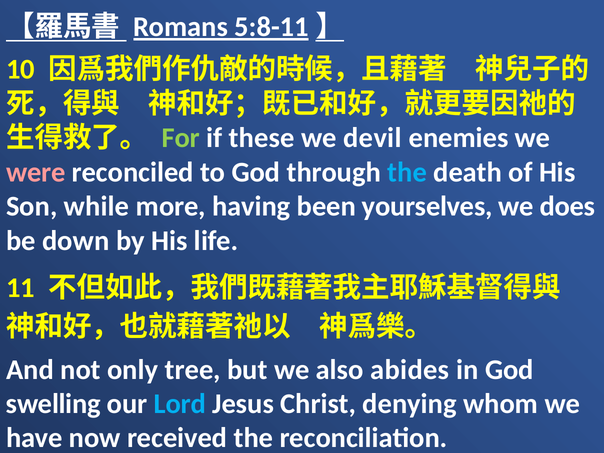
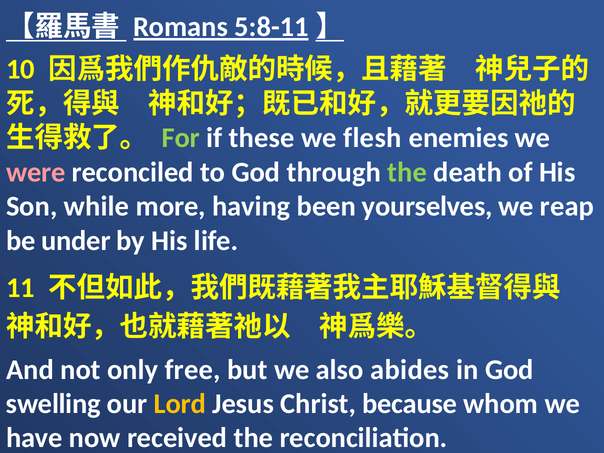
devil: devil -> flesh
the at (407, 172) colour: light blue -> light green
does: does -> reap
down: down -> under
tree: tree -> free
Lord colour: light blue -> yellow
denying: denying -> because
